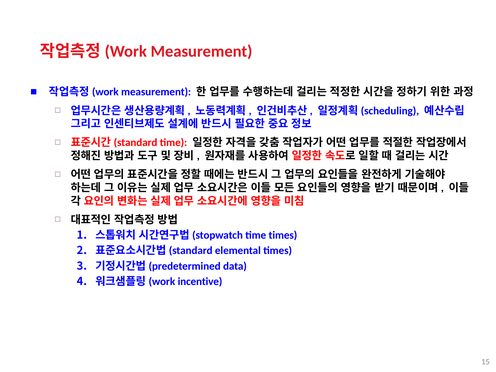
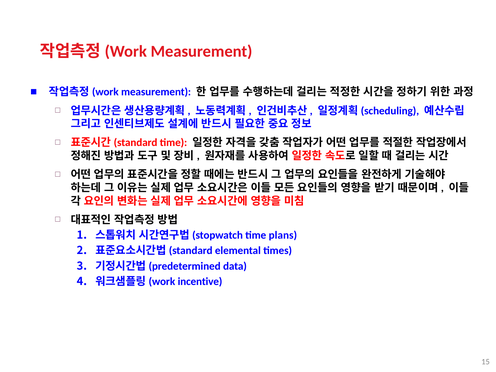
time times: times -> plans
